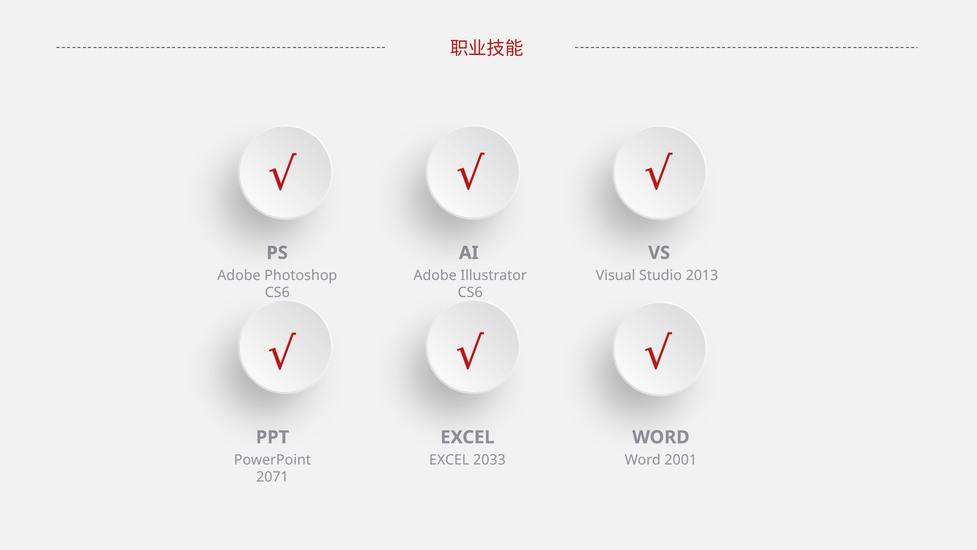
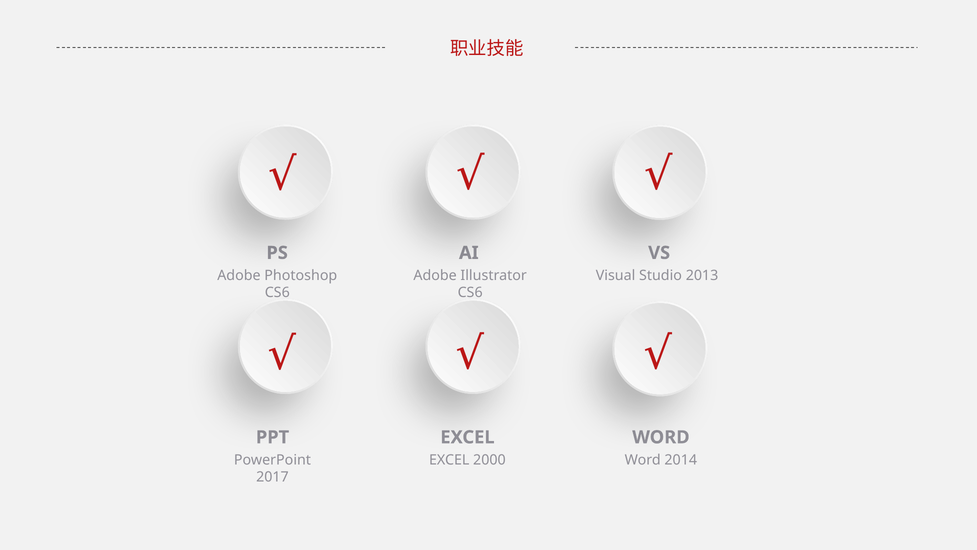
2033: 2033 -> 2000
2001: 2001 -> 2014
2071: 2071 -> 2017
